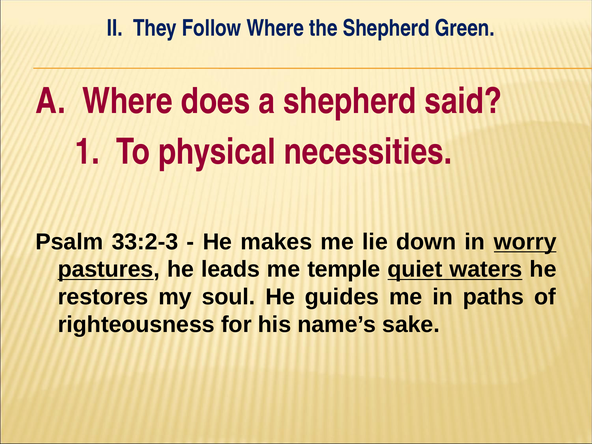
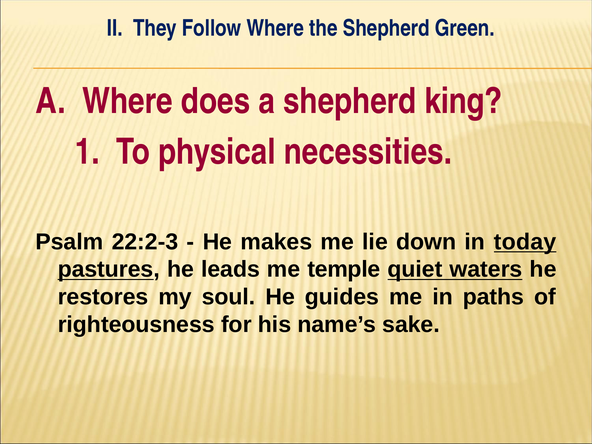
said: said -> king
33:2-3: 33:2-3 -> 22:2-3
worry: worry -> today
